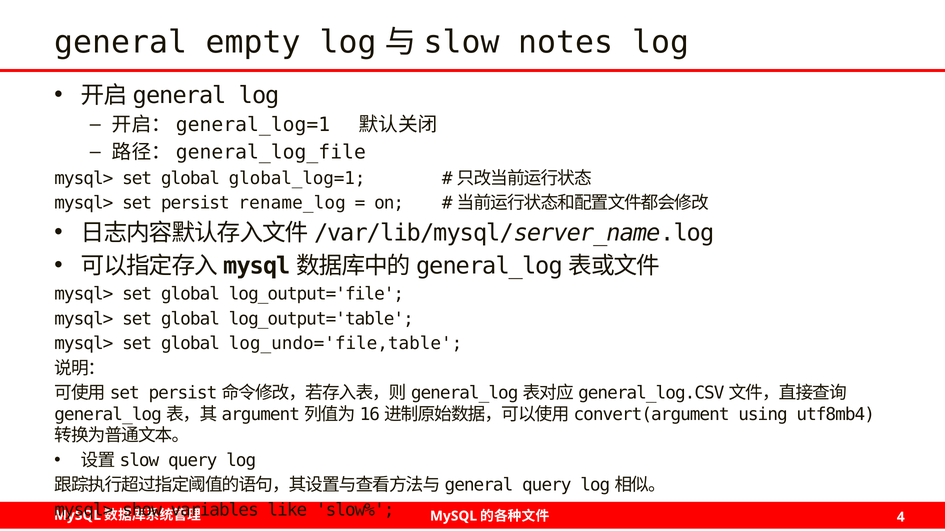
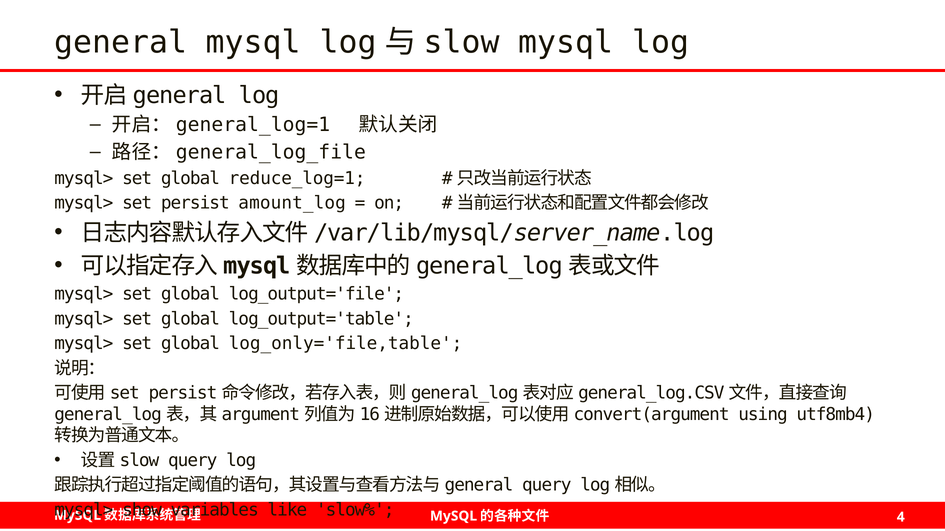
general empty: empty -> mysql
notes at (566, 42): notes -> mysql
global_log=1: global_log=1 -> reduce_log=1
rename_log: rename_log -> amount_log
log_undo='file,table: log_undo='file,table -> log_only='file,table
